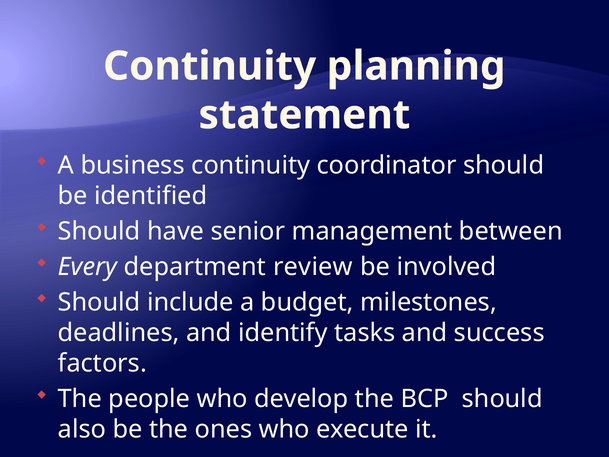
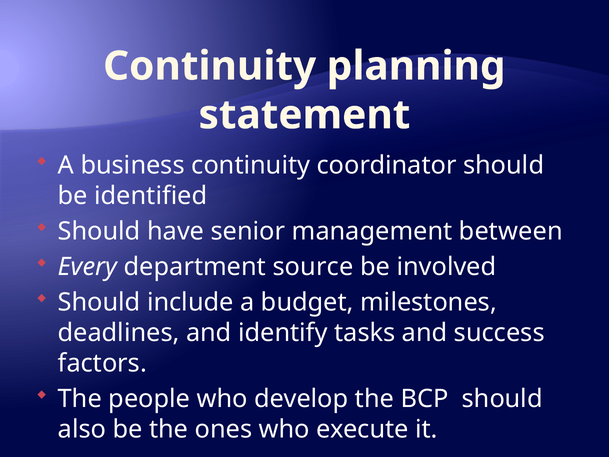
review: review -> source
